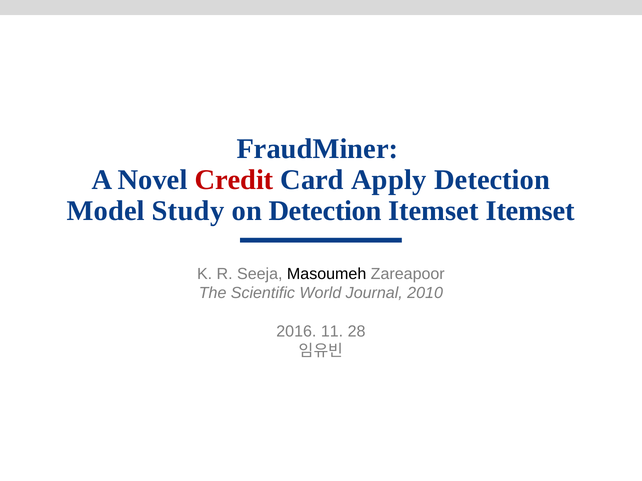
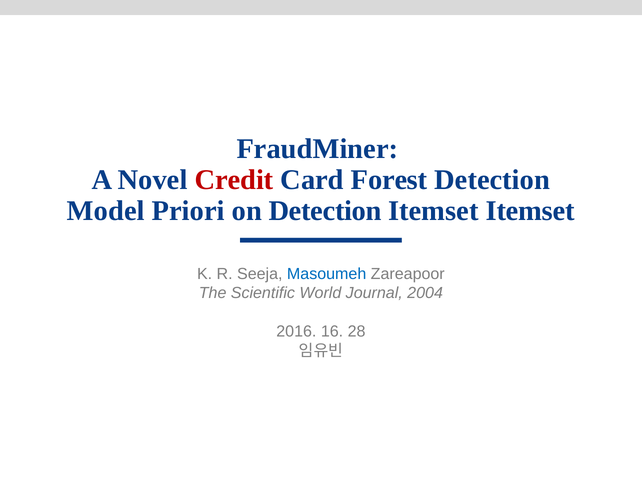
Apply: Apply -> Forest
Study: Study -> Priori
Masoumeh colour: black -> blue
2010: 2010 -> 2004
11: 11 -> 16
